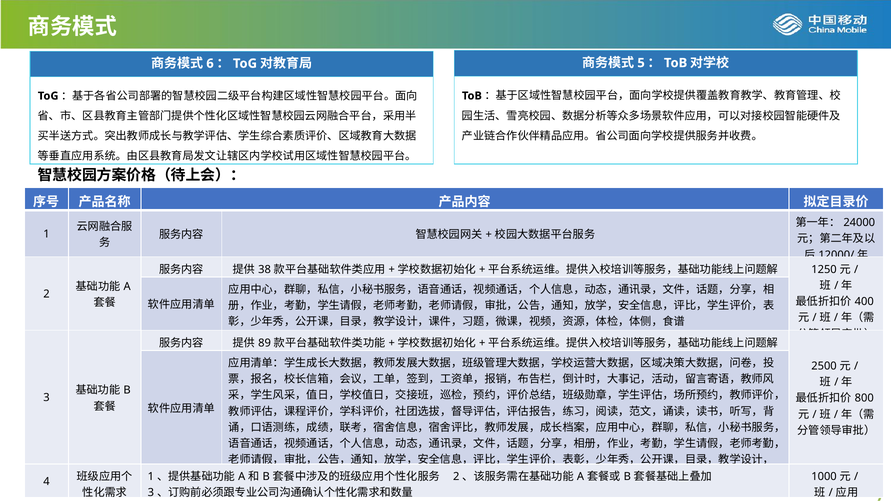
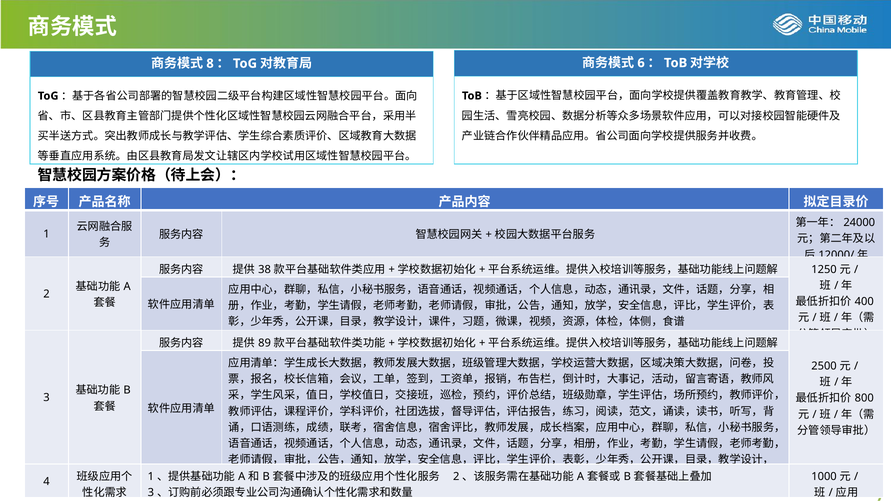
6: 6 -> 8
5: 5 -> 6
